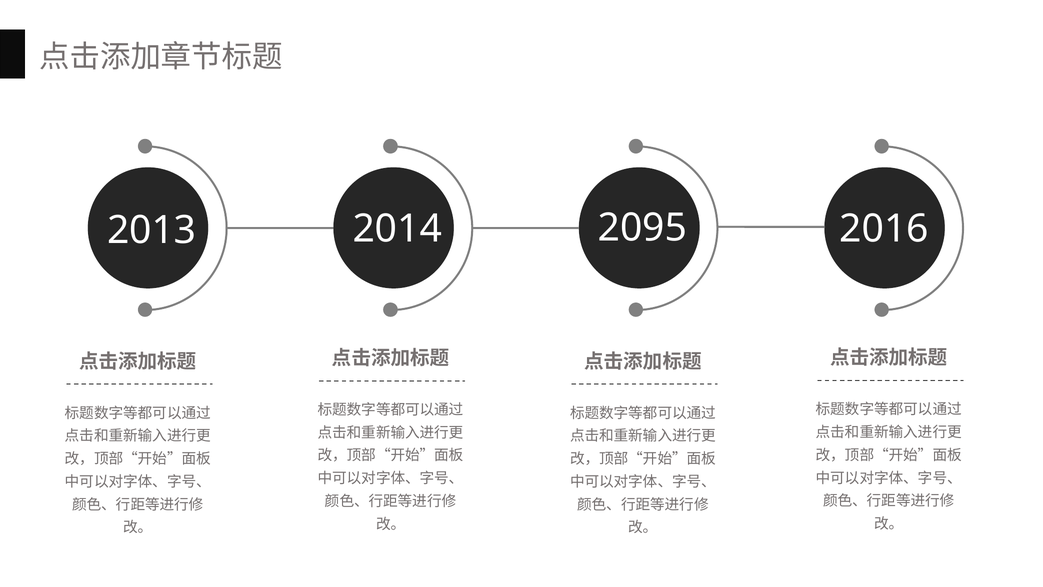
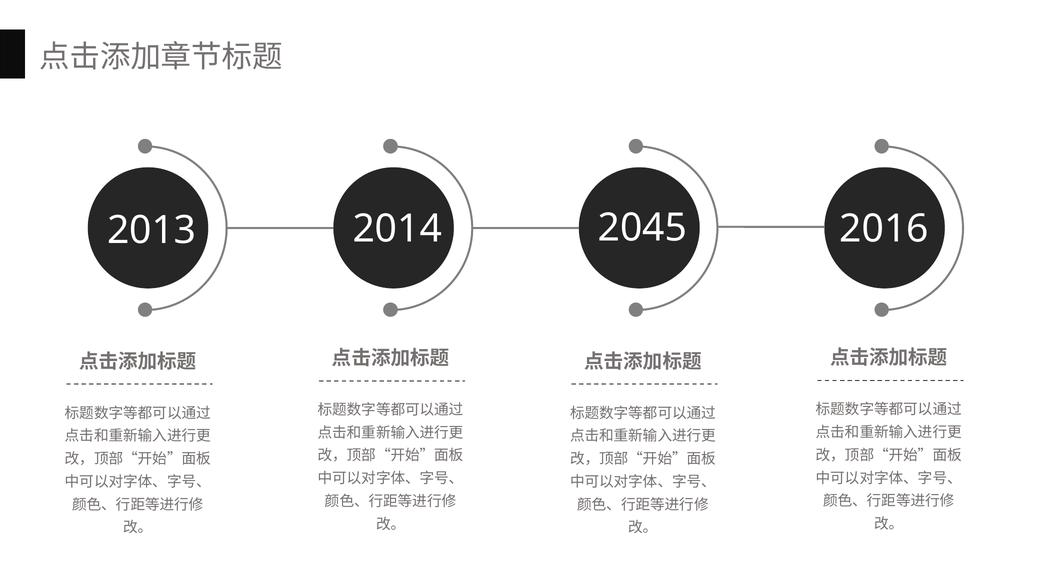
2095: 2095 -> 2045
